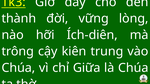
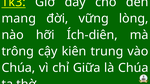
thành: thành -> mang
